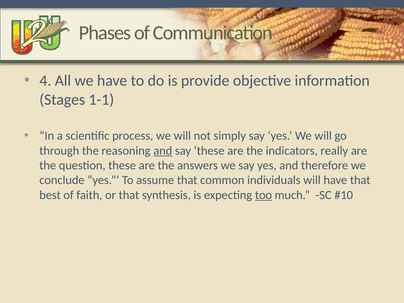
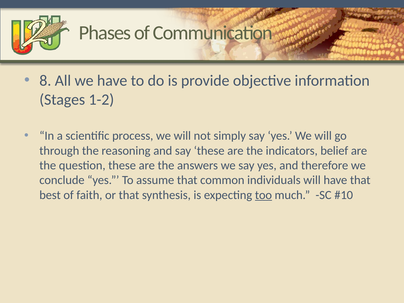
4: 4 -> 8
1-1: 1-1 -> 1-2
and at (163, 151) underline: present -> none
really: really -> belief
